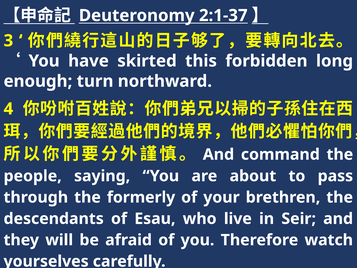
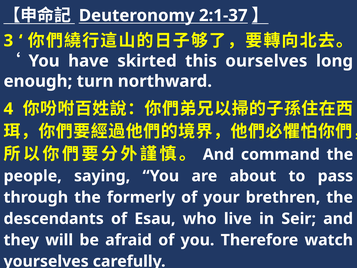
forbidden: forbidden -> ourselves
